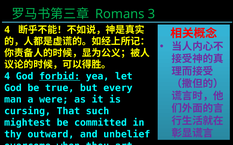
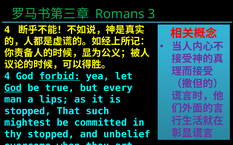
God at (13, 88) underline: none -> present
were: were -> lips
cursing at (28, 112): cursing -> stopped
thy outward: outward -> stopped
